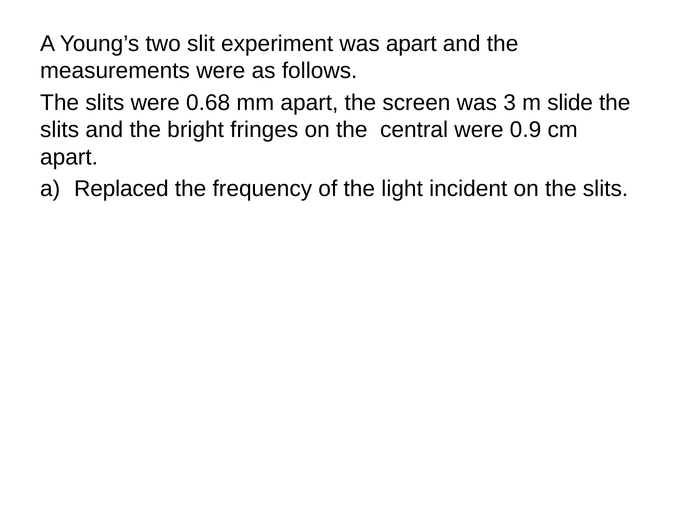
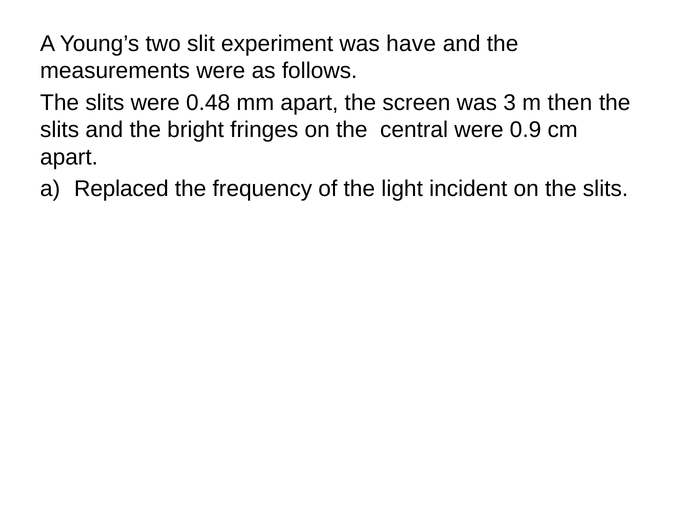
was apart: apart -> have
0.68: 0.68 -> 0.48
slide: slide -> then
